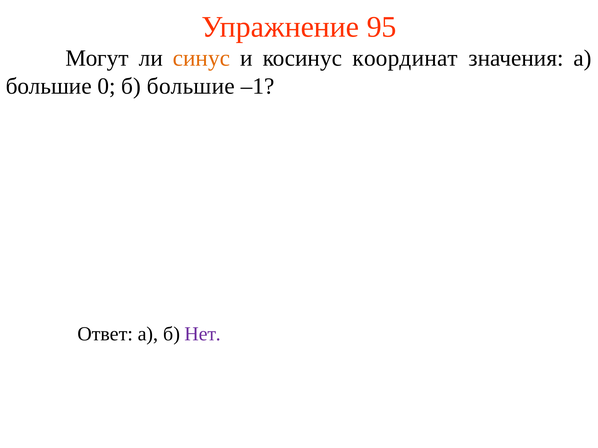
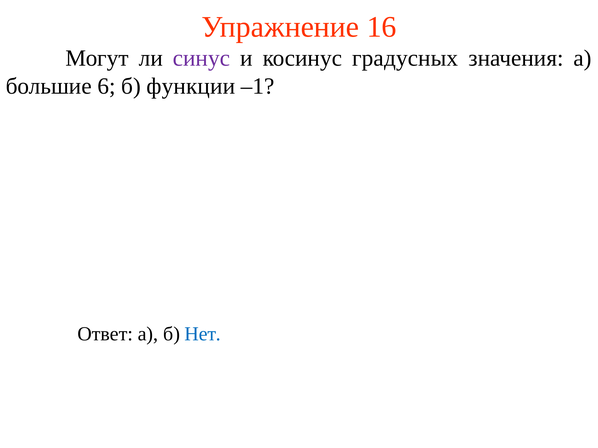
95: 95 -> 16
синус colour: orange -> purple
координат: координат -> градусных
0: 0 -> 6
б большие: большие -> функции
Нет colour: purple -> blue
